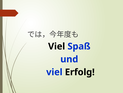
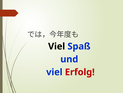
Erfolg colour: black -> red
